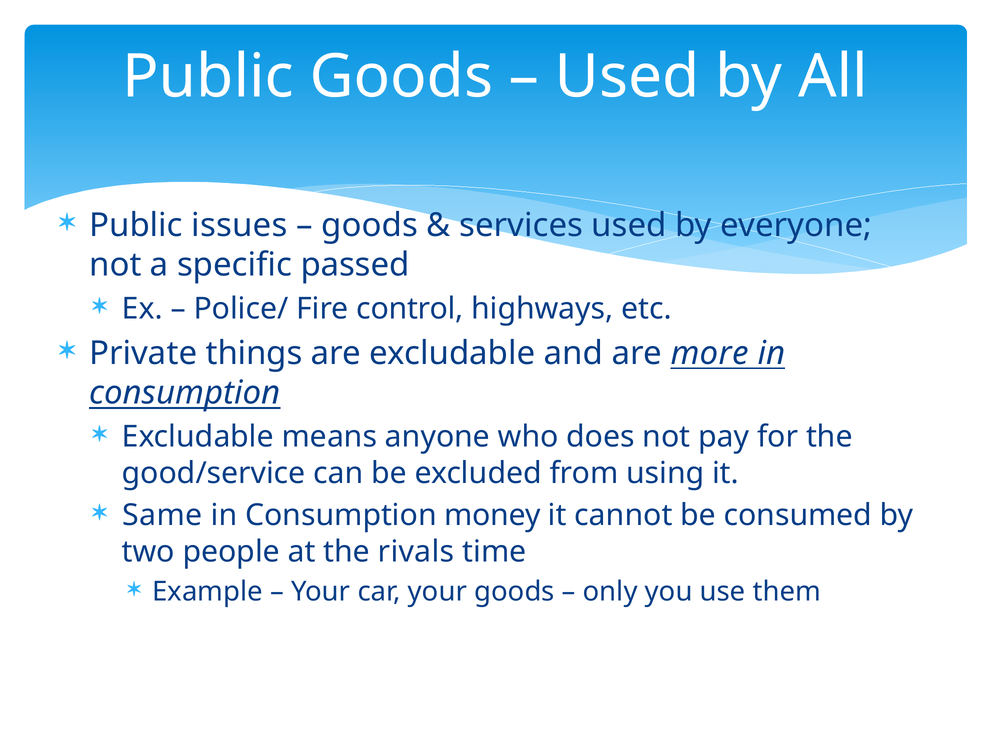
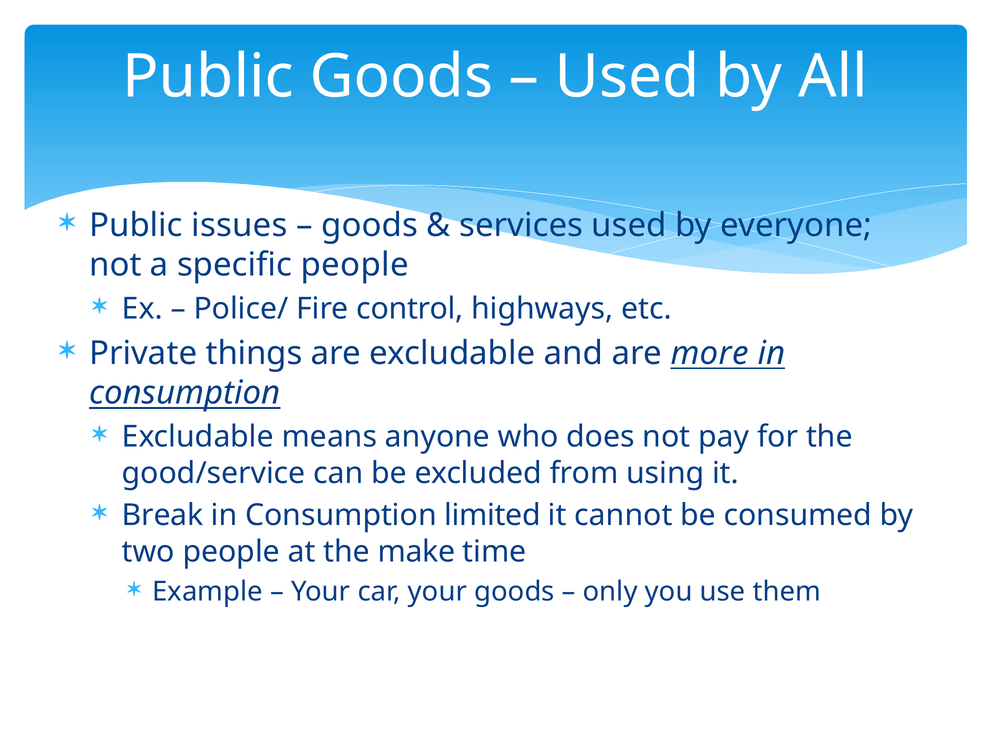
specific passed: passed -> people
Same: Same -> Break
money: money -> limited
rivals: rivals -> make
